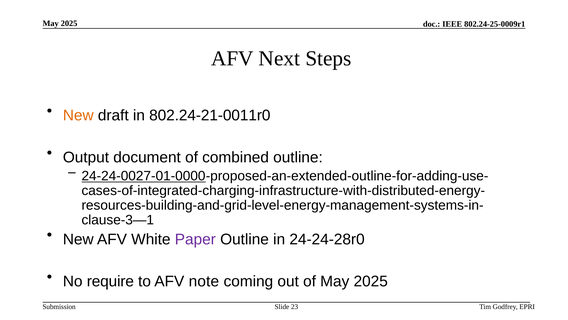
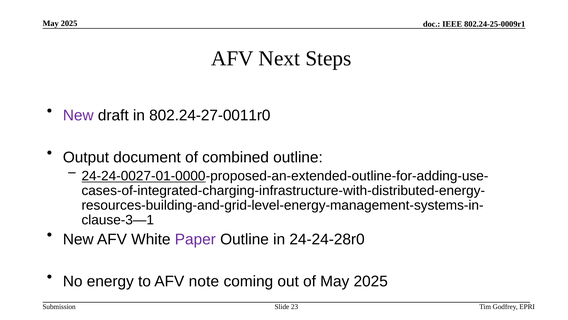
New at (78, 115) colour: orange -> purple
802.24-21-0011r0: 802.24-21-0011r0 -> 802.24-27-0011r0
require: require -> energy
